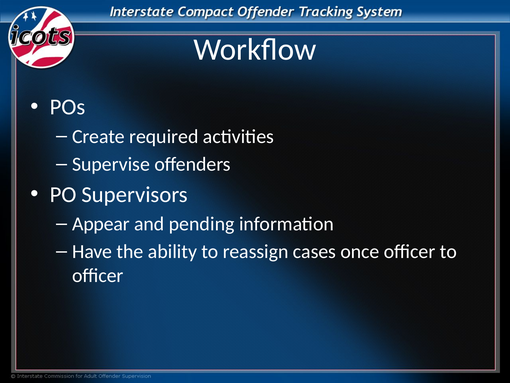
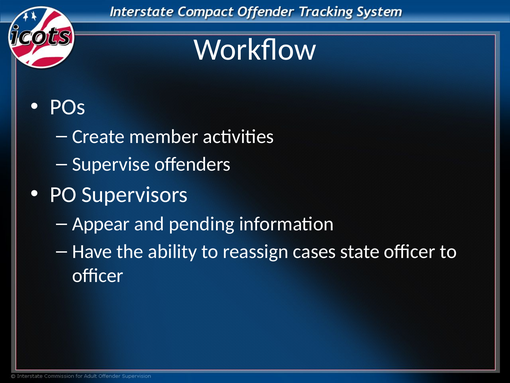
required: required -> member
once: once -> state
